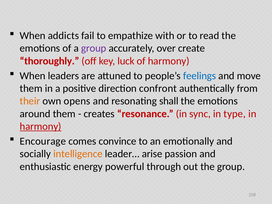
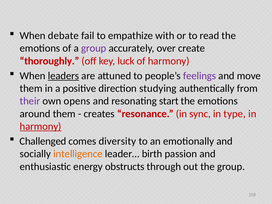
addicts: addicts -> debate
leaders underline: none -> present
feelings colour: blue -> purple
confront: confront -> studying
their colour: orange -> purple
shall: shall -> start
Encourage: Encourage -> Challenged
convince: convince -> diversity
arise: arise -> birth
powerful: powerful -> obstructs
